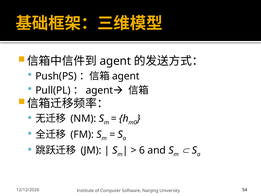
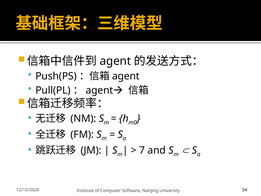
6: 6 -> 7
